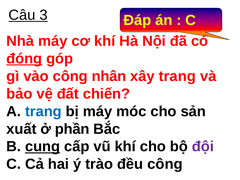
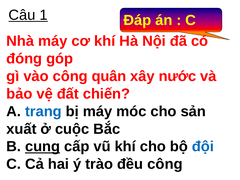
3: 3 -> 1
đóng underline: present -> none
nhân: nhân -> quân
xây trang: trang -> nước
phần: phần -> cuộc
đội colour: purple -> blue
